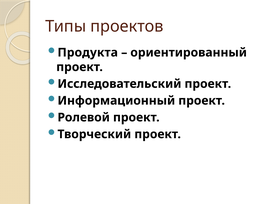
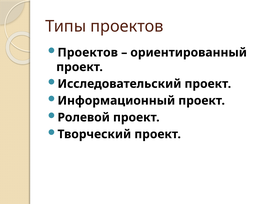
Продукта at (88, 53): Продукта -> Проектов
